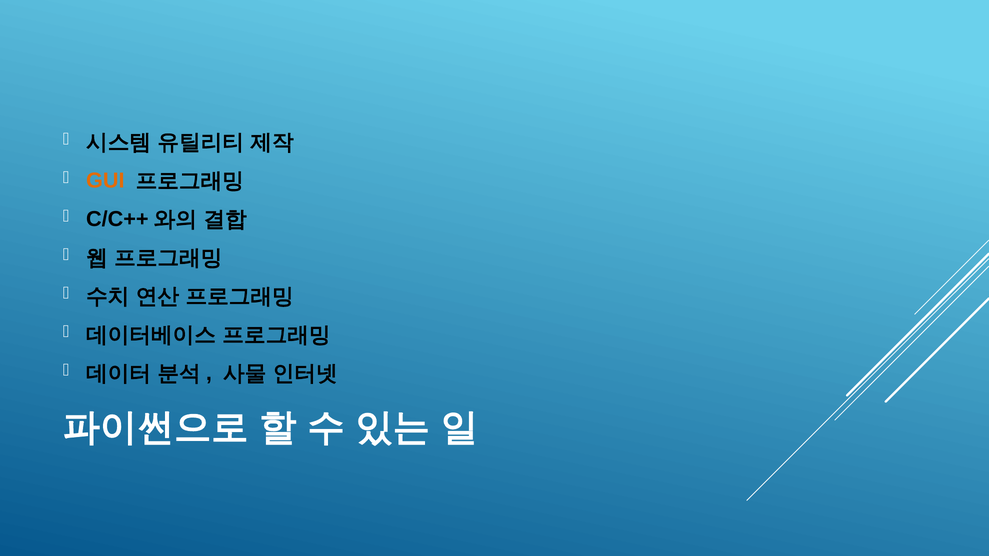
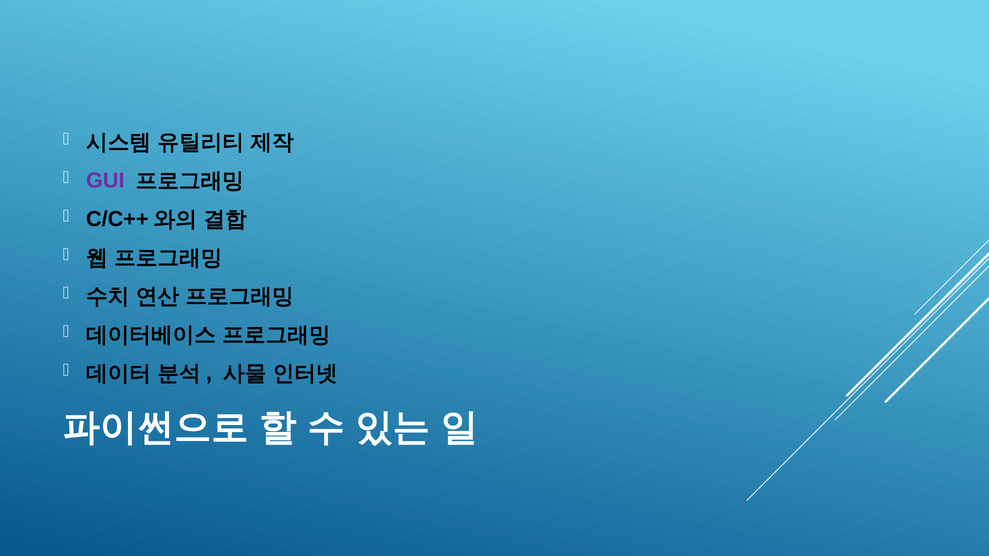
GUI colour: orange -> purple
